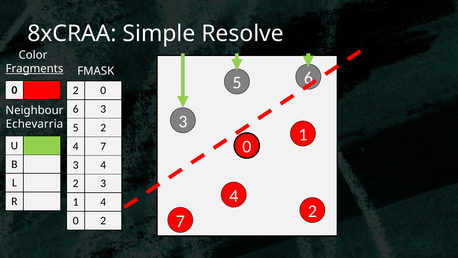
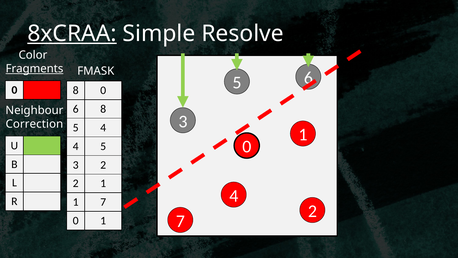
8xCRAA underline: none -> present
2 at (76, 90): 2 -> 8
6 3: 3 -> 8
Echevarria: Echevarria -> Correction
5 2: 2 -> 4
4 7: 7 -> 5
3 4: 4 -> 2
2 3: 3 -> 1
4 at (103, 202): 4 -> 7
2 at (103, 220): 2 -> 1
